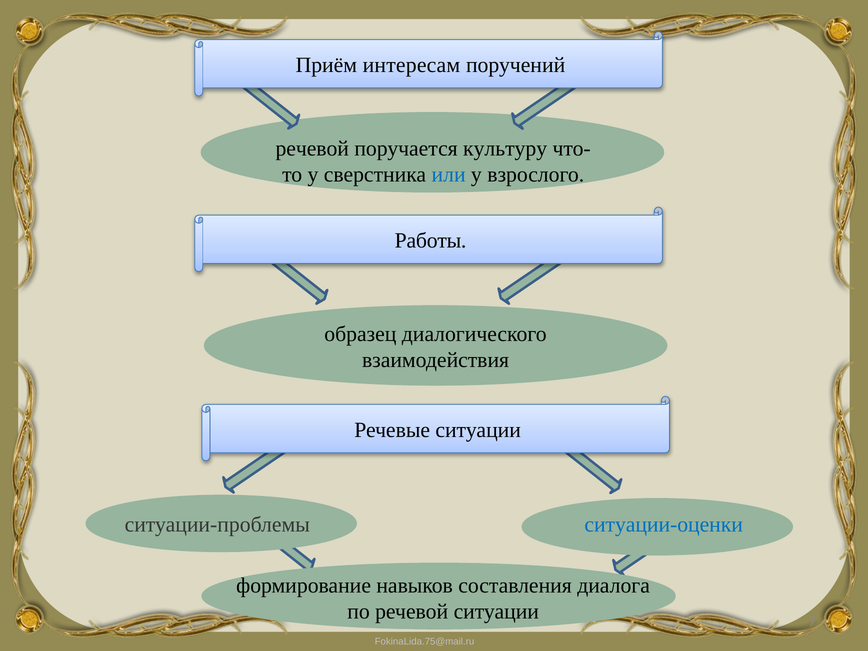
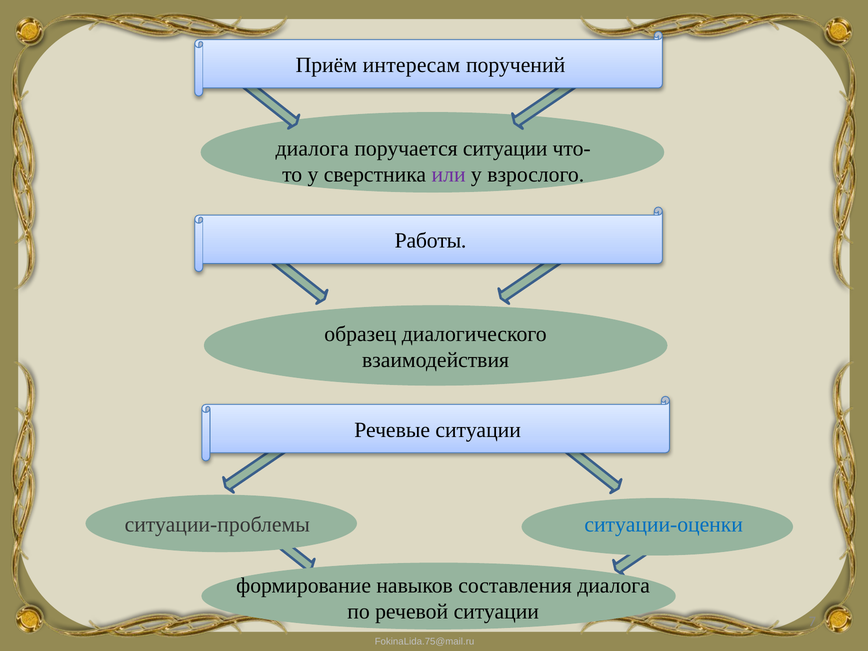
речевой at (312, 149): речевой -> диалога
поручается культуру: культуру -> ситуации
или colour: blue -> purple
